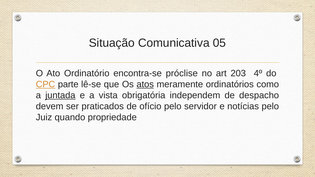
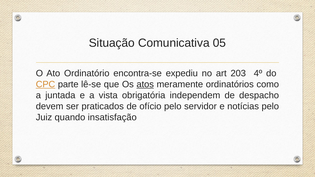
próclise: próclise -> expediu
juntada underline: present -> none
propriedade: propriedade -> insatisfação
